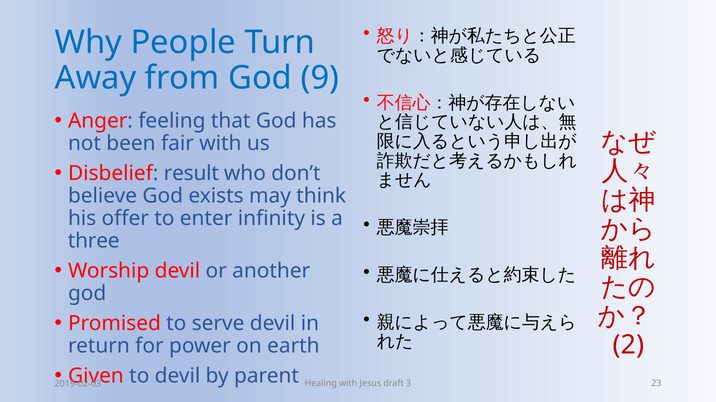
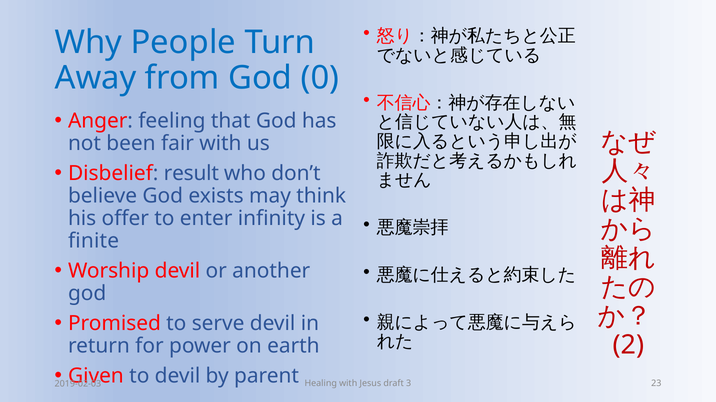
9: 9 -> 0
three: three -> finite
